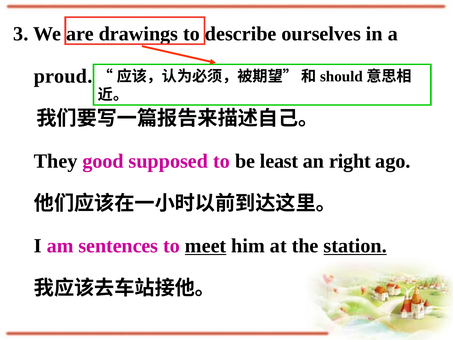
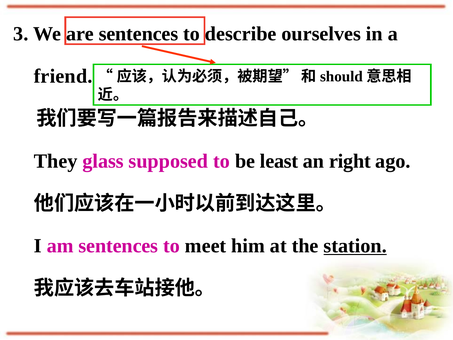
are drawings: drawings -> sentences
proud: proud -> friend
good: good -> glass
meet underline: present -> none
